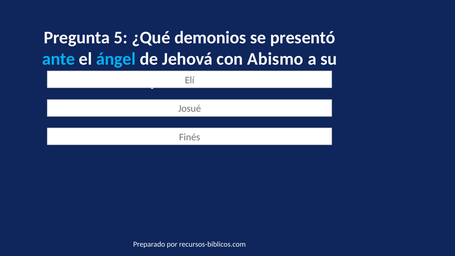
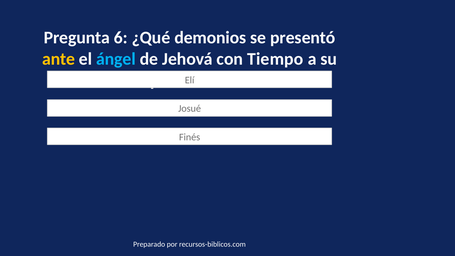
5: 5 -> 6
ante colour: light blue -> yellow
Abismo: Abismo -> Tiempo
